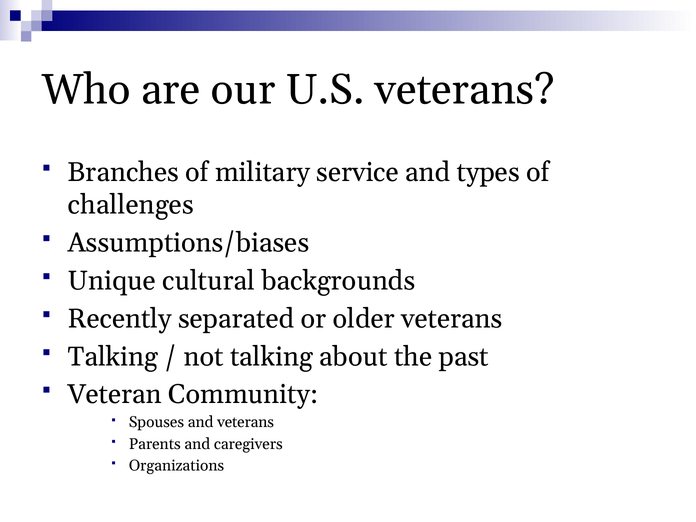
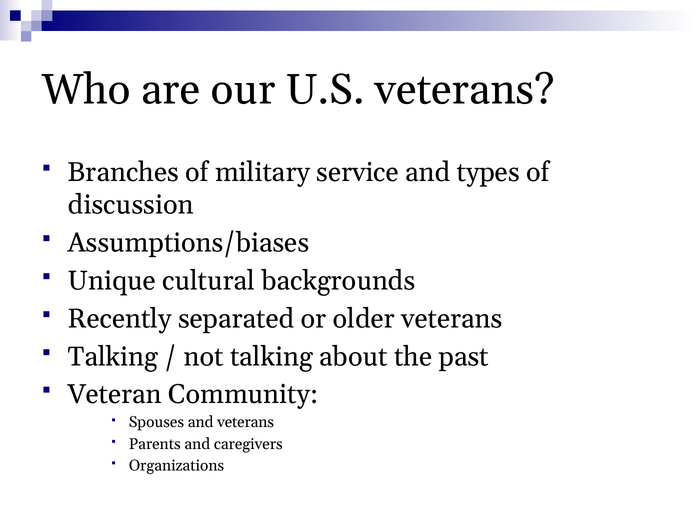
challenges: challenges -> discussion
